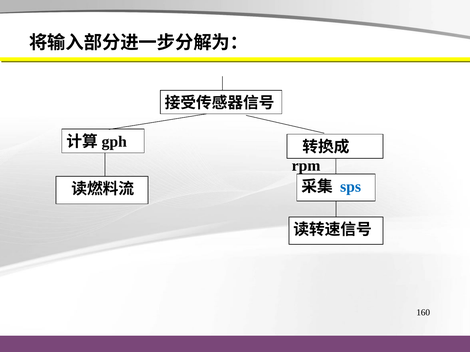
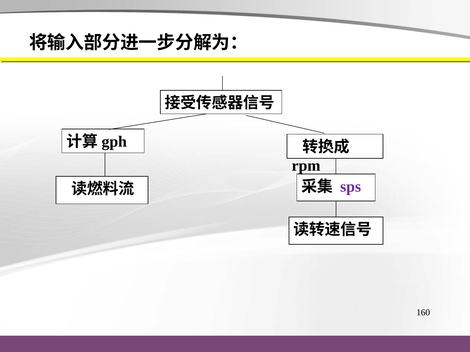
sps colour: blue -> purple
